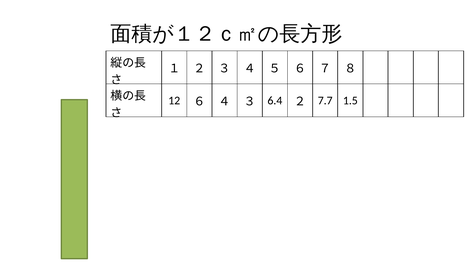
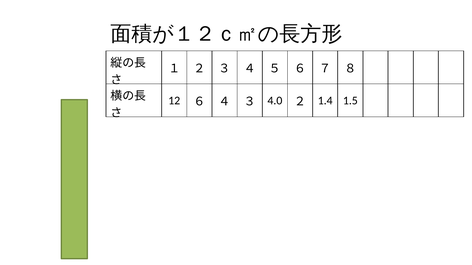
6.4: 6.4 -> 4.0
7.7: 7.7 -> 1.4
